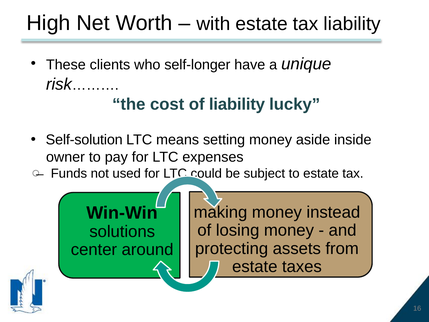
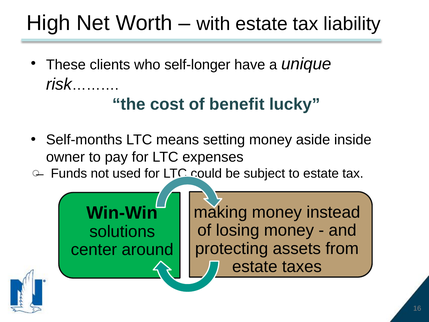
of liability: liability -> benefit
Self-solution: Self-solution -> Self-months
